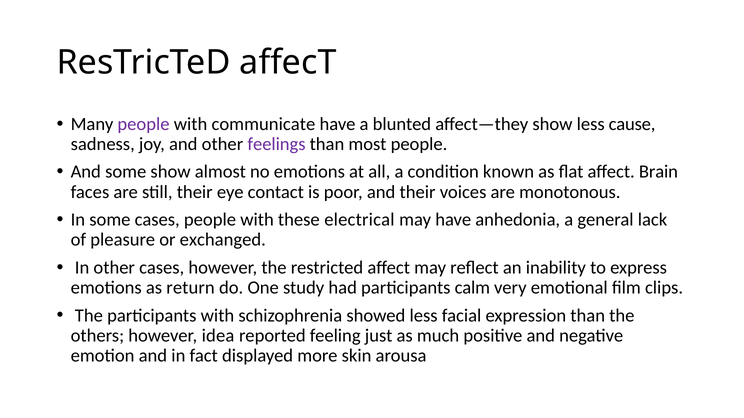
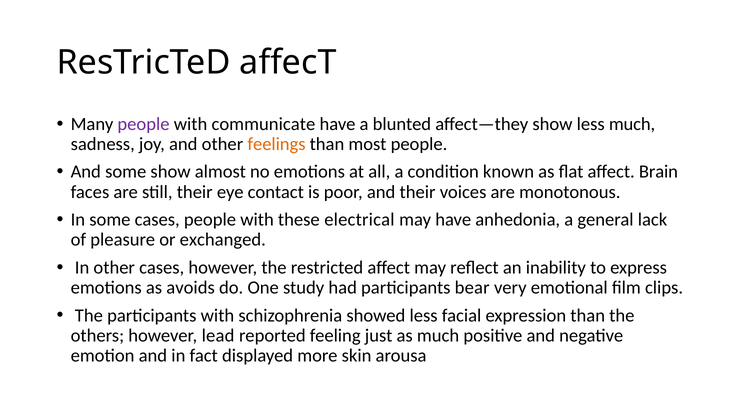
less cause: cause -> much
feelings colour: purple -> orange
return: return -> avoids
calm: calm -> bear
idea: idea -> lead
